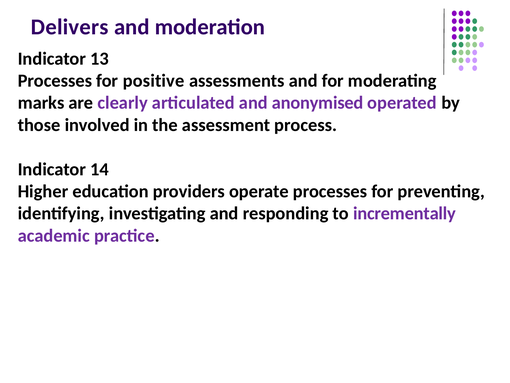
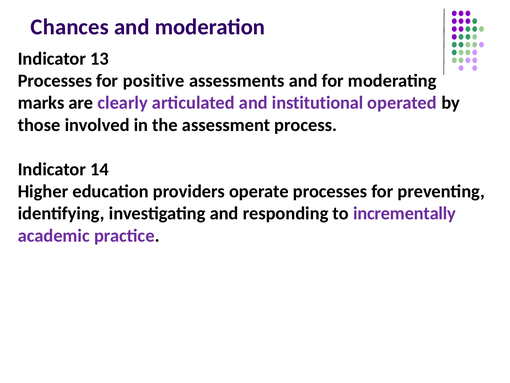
Delivers: Delivers -> Chances
anonymised: anonymised -> institutional
